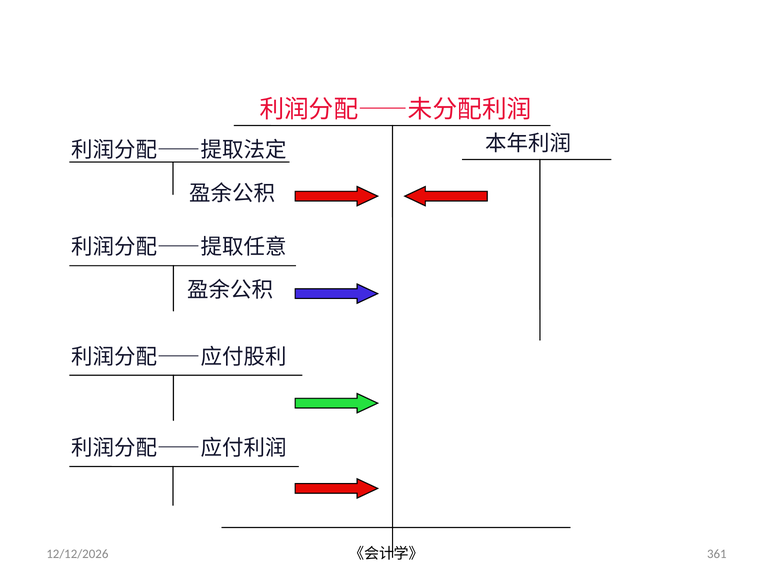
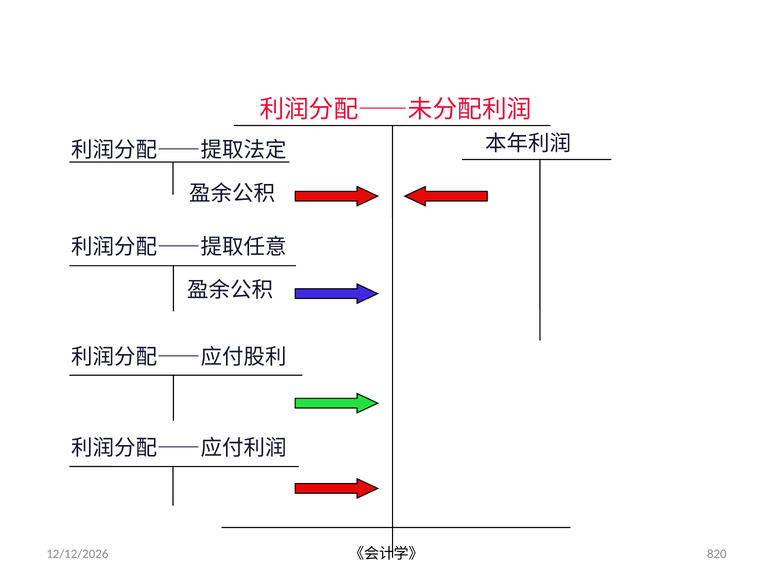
361: 361 -> 820
